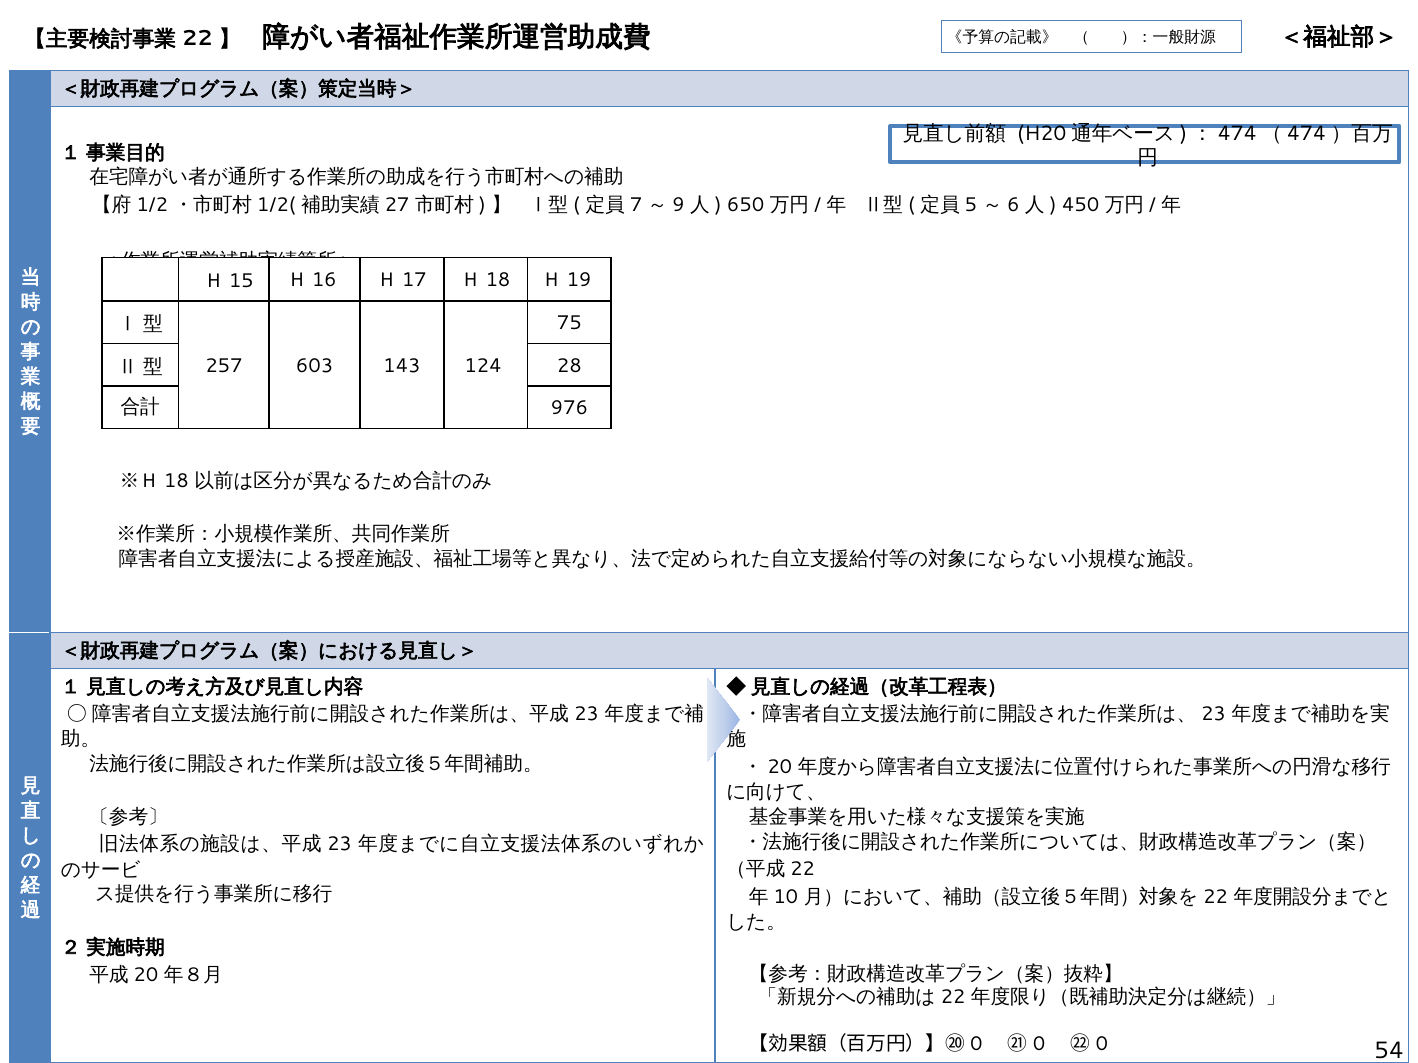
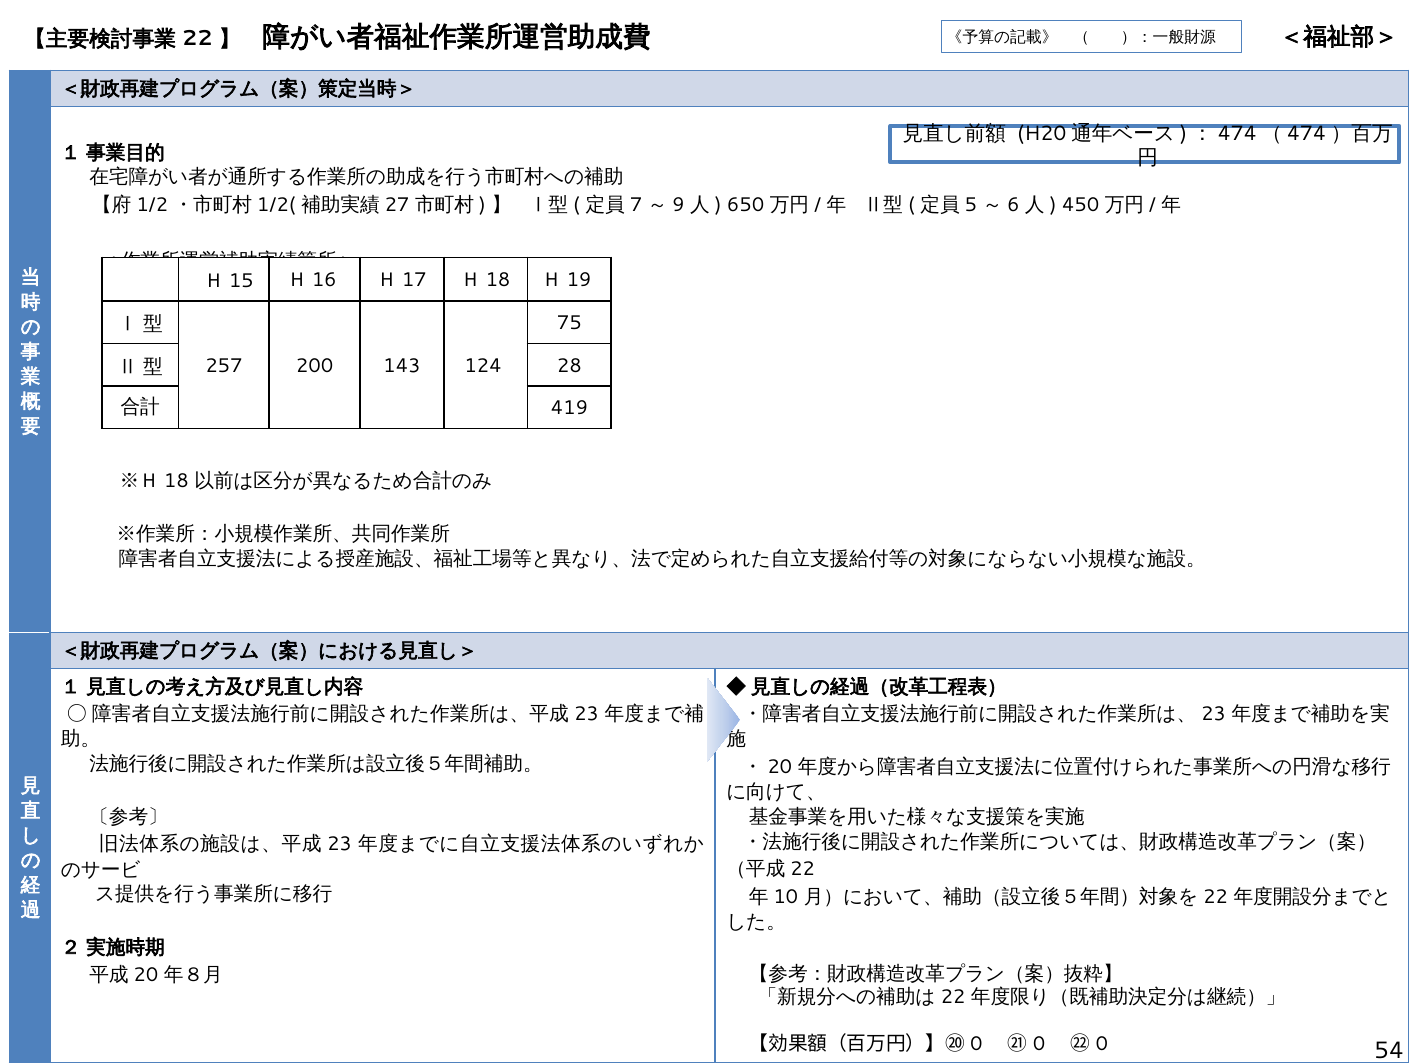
603: 603 -> 200
976: 976 -> 419
